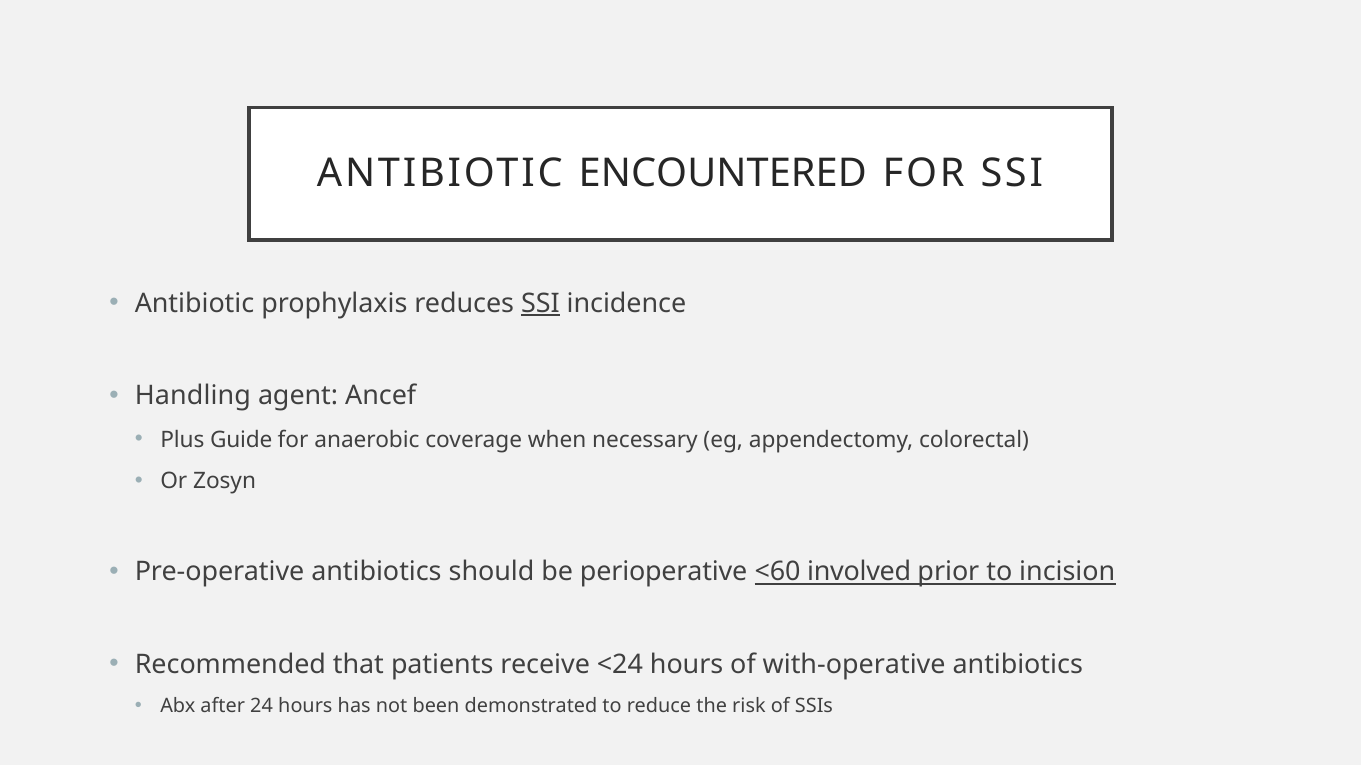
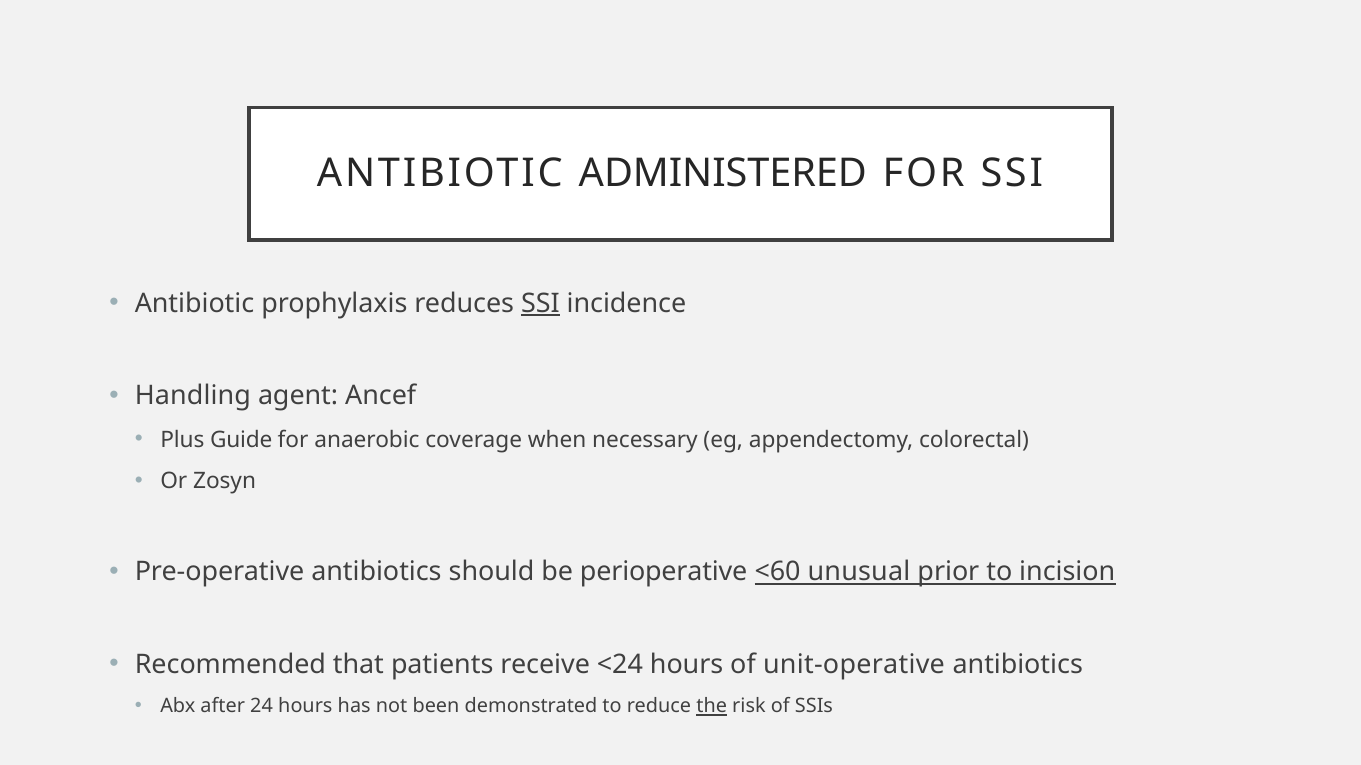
ENCOUNTERED: ENCOUNTERED -> ADMINISTERED
involved: involved -> unusual
with-operative: with-operative -> unit-operative
the underline: none -> present
